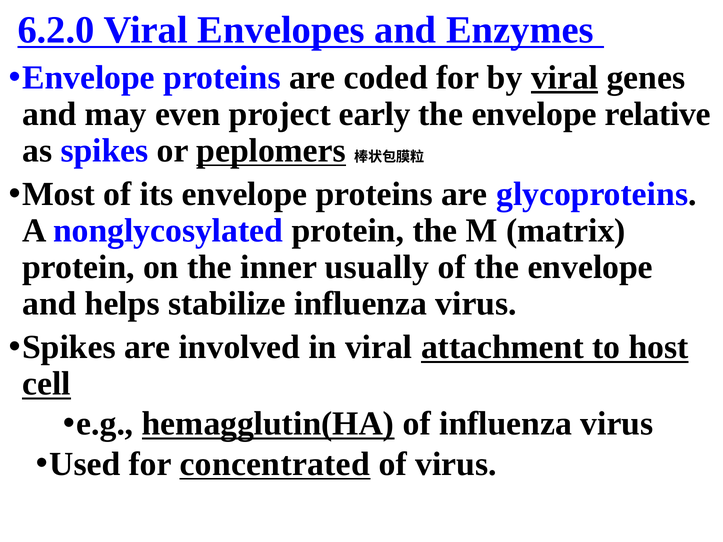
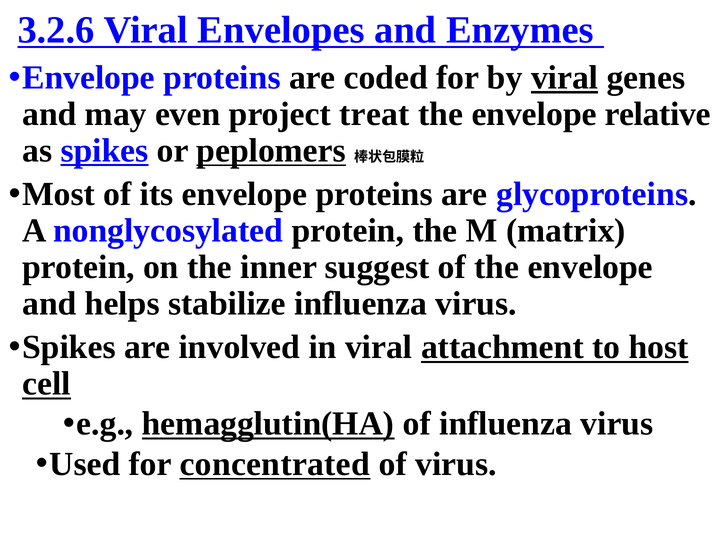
6.2.0: 6.2.0 -> 3.2.6
early: early -> treat
spikes at (105, 151) underline: none -> present
usually: usually -> suggest
